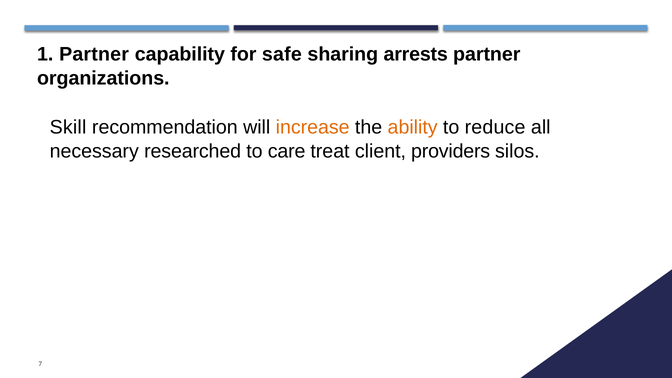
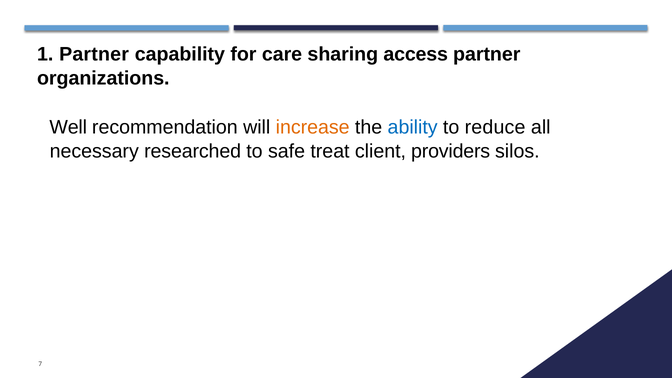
safe: safe -> care
arrests: arrests -> access
Skill: Skill -> Well
ability colour: orange -> blue
care: care -> safe
